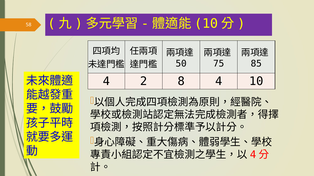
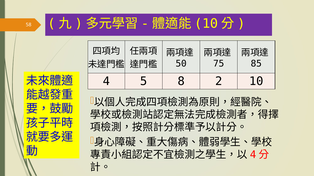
2: 2 -> 5
8 4: 4 -> 2
